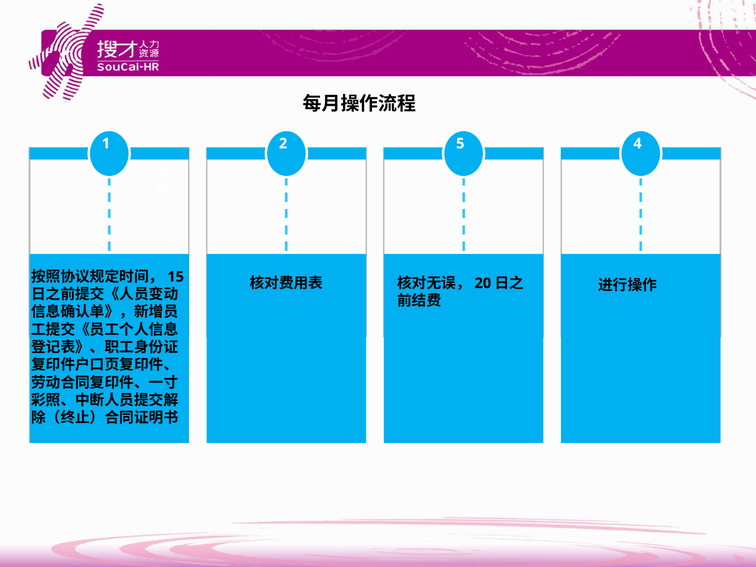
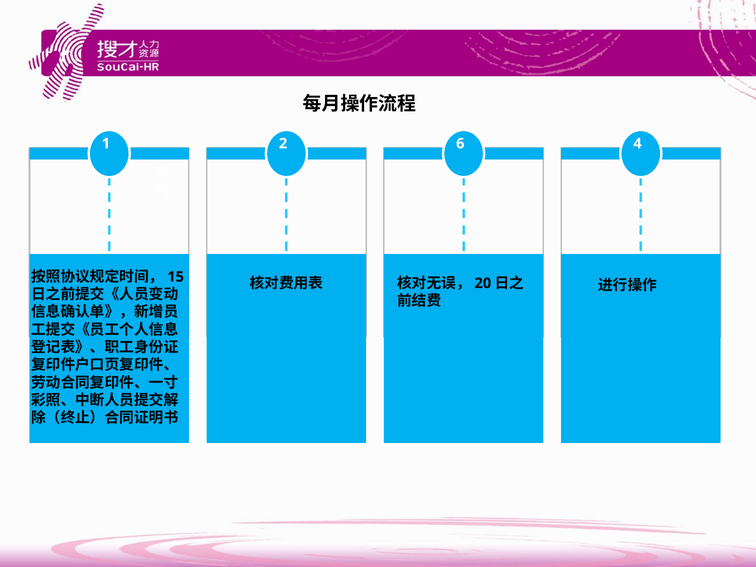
5: 5 -> 6
